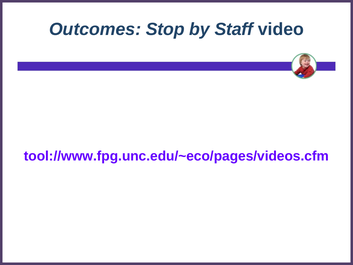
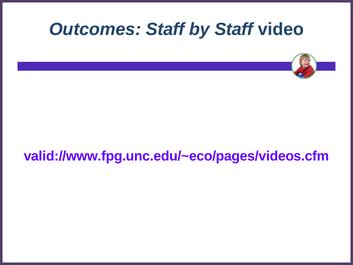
Outcomes Stop: Stop -> Staff
tool://www.fpg.unc.edu/~eco/pages/videos.cfm: tool://www.fpg.unc.edu/~eco/pages/videos.cfm -> valid://www.fpg.unc.edu/~eco/pages/videos.cfm
